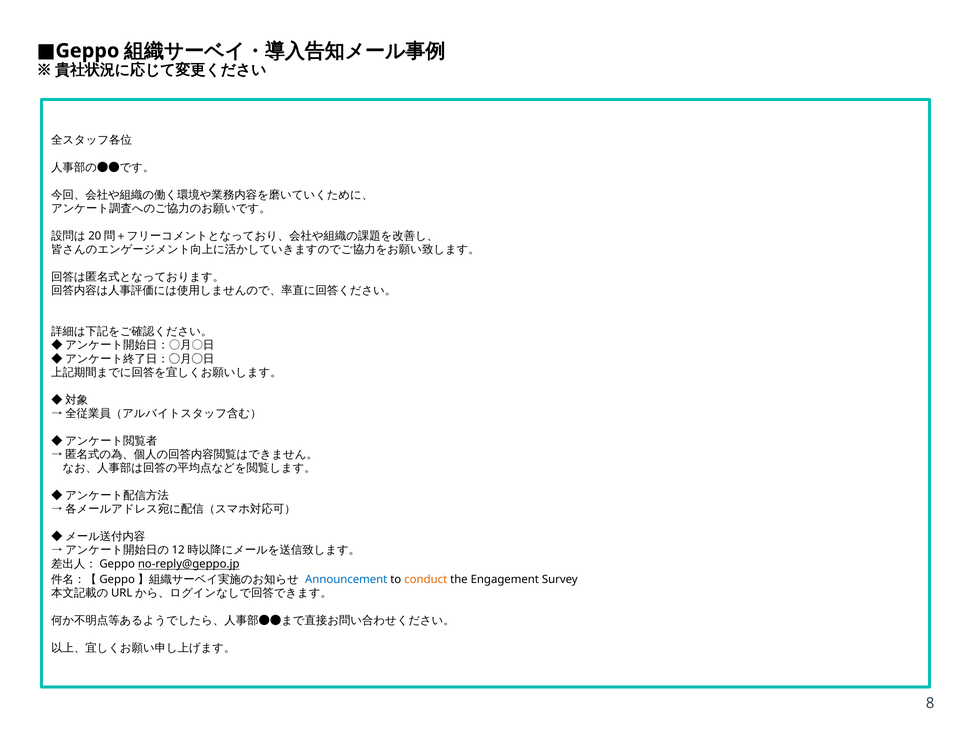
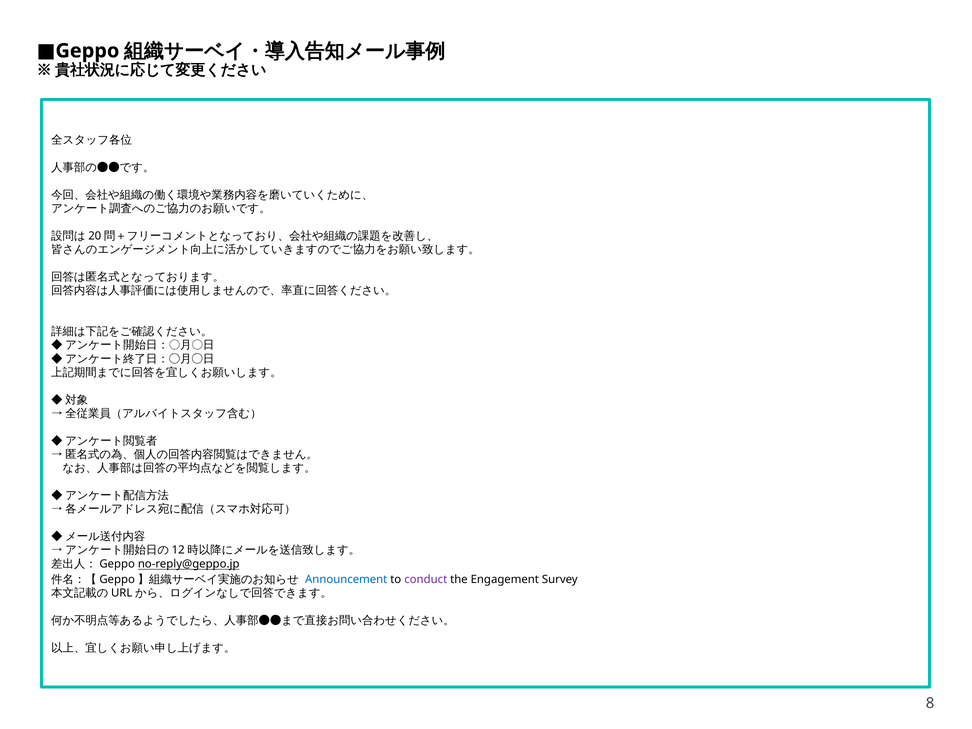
conduct colour: orange -> purple
